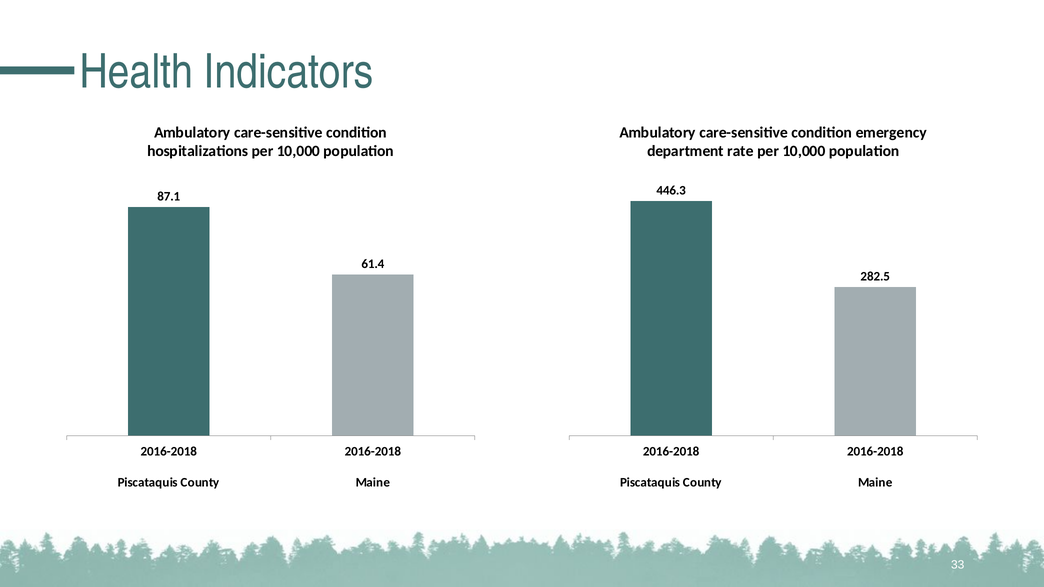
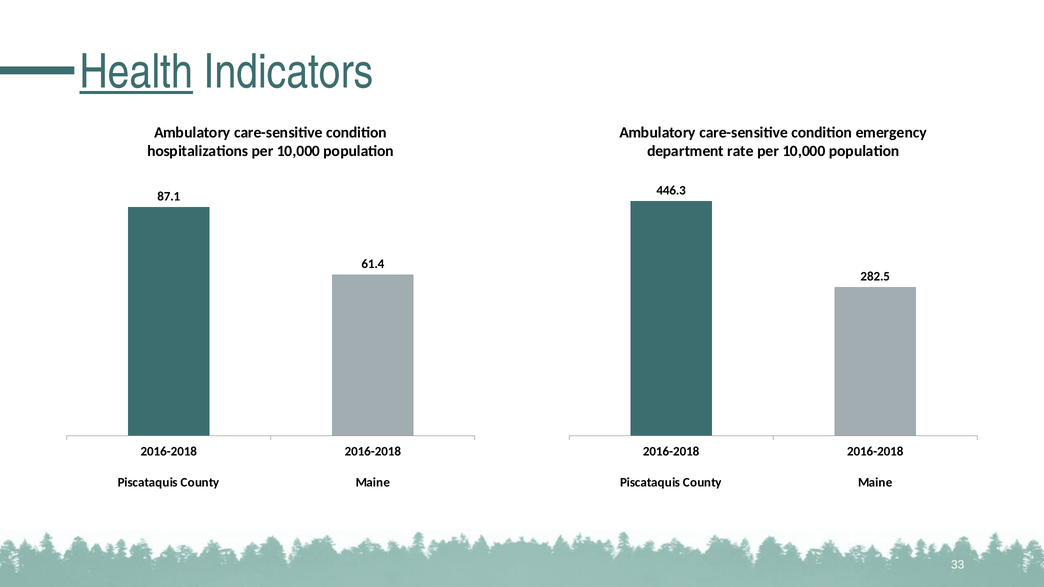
Health underline: none -> present
